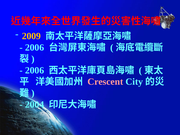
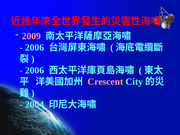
2009 colour: yellow -> pink
